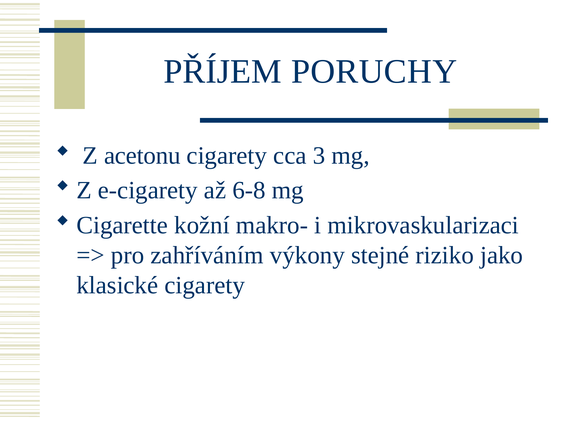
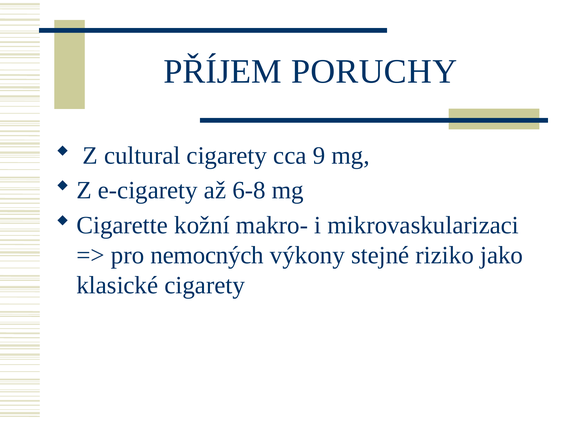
acetonu: acetonu -> cultural
3: 3 -> 9
zahříváním: zahříváním -> nemocných
